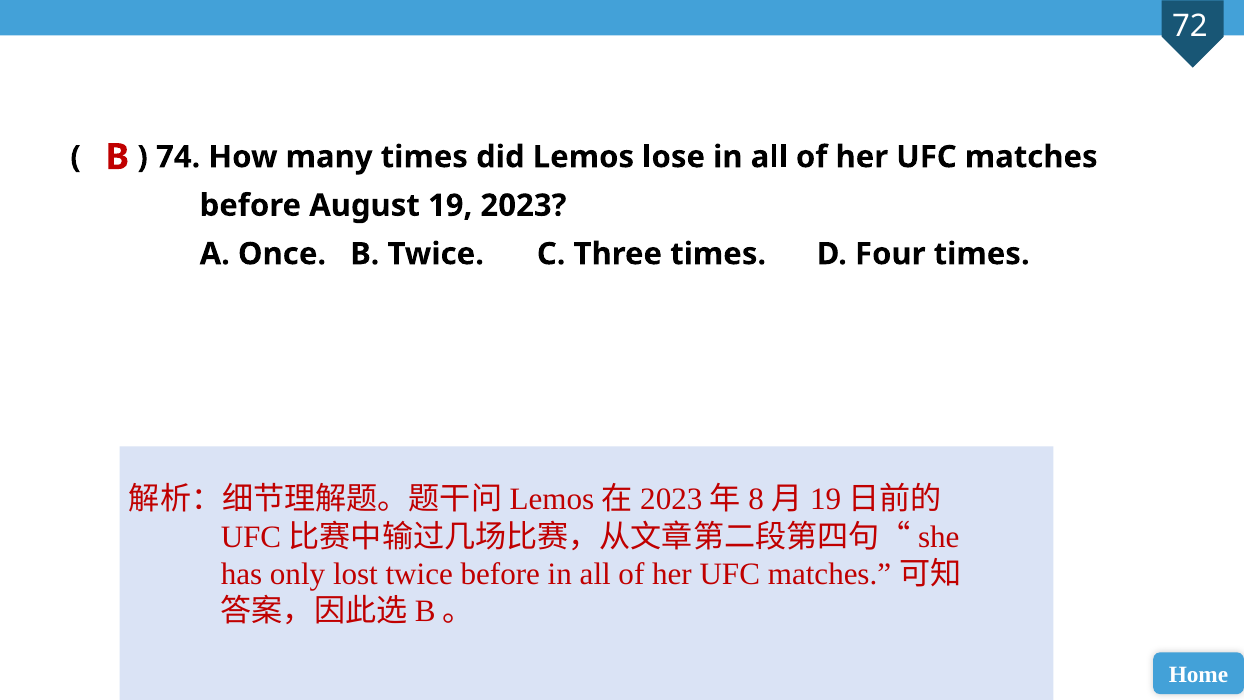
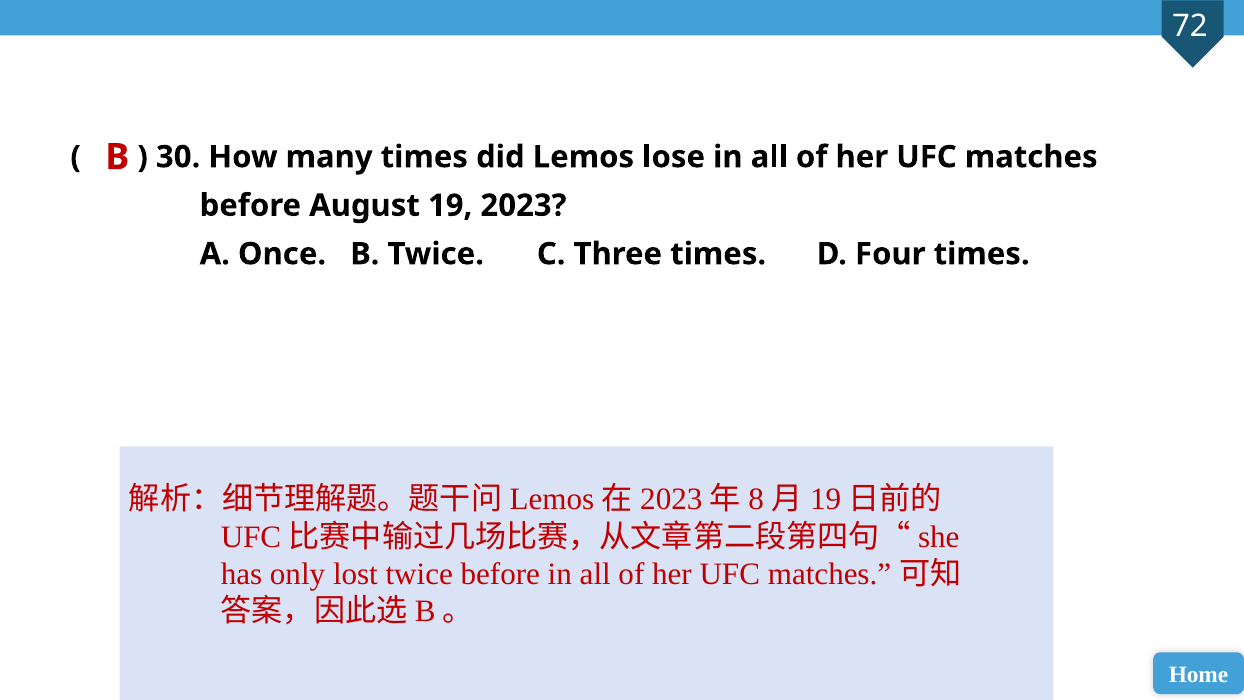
74: 74 -> 30
